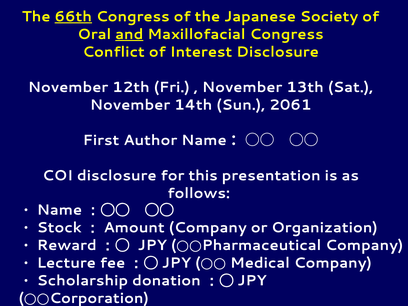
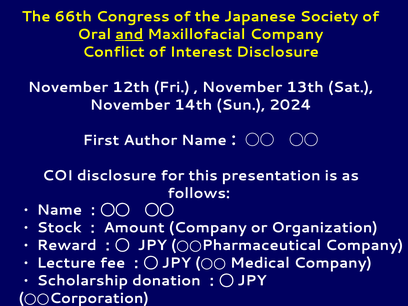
66th underline: present -> none
Maxillofacial Congress: Congress -> Company
2061: 2061 -> 2024
